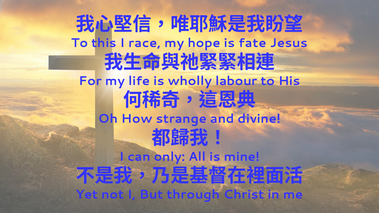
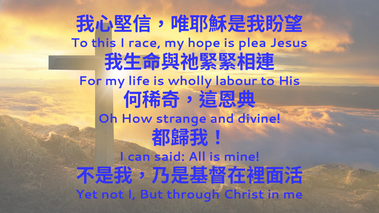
fate: fate -> plea
only: only -> said
